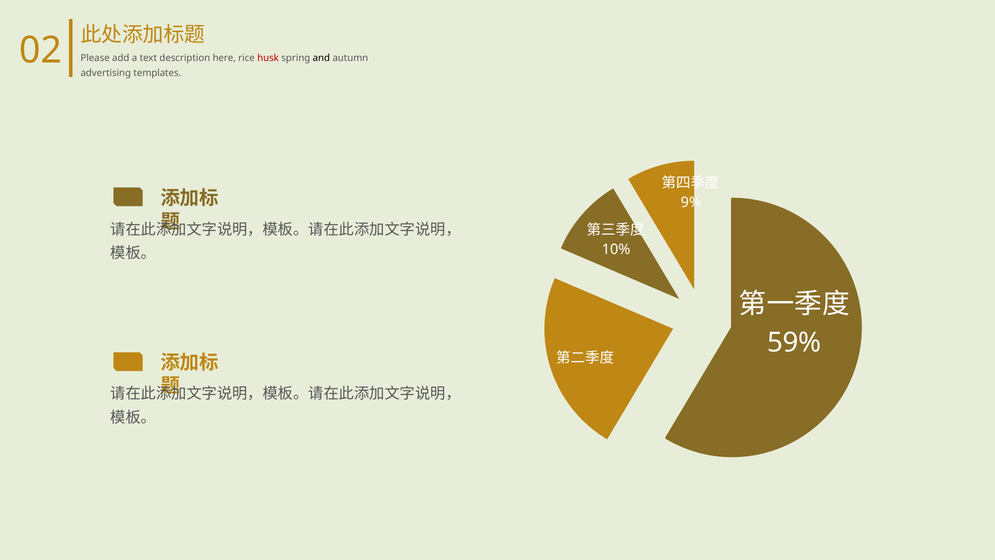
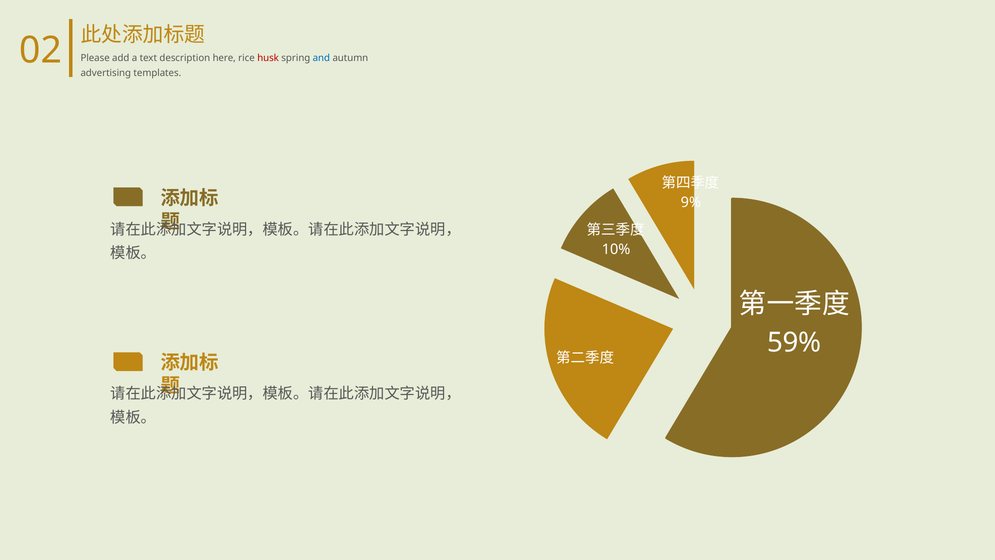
and colour: black -> blue
